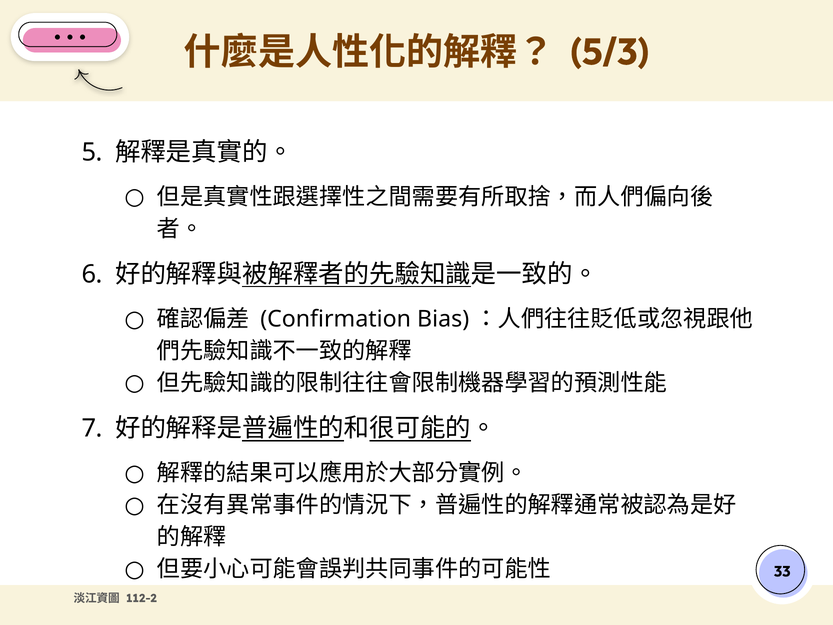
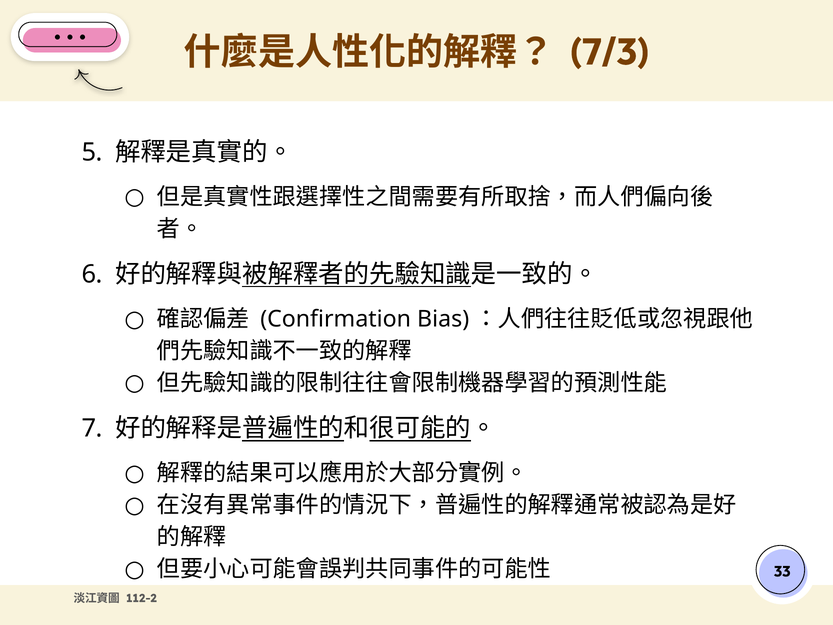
5/3: 5/3 -> 7/3
